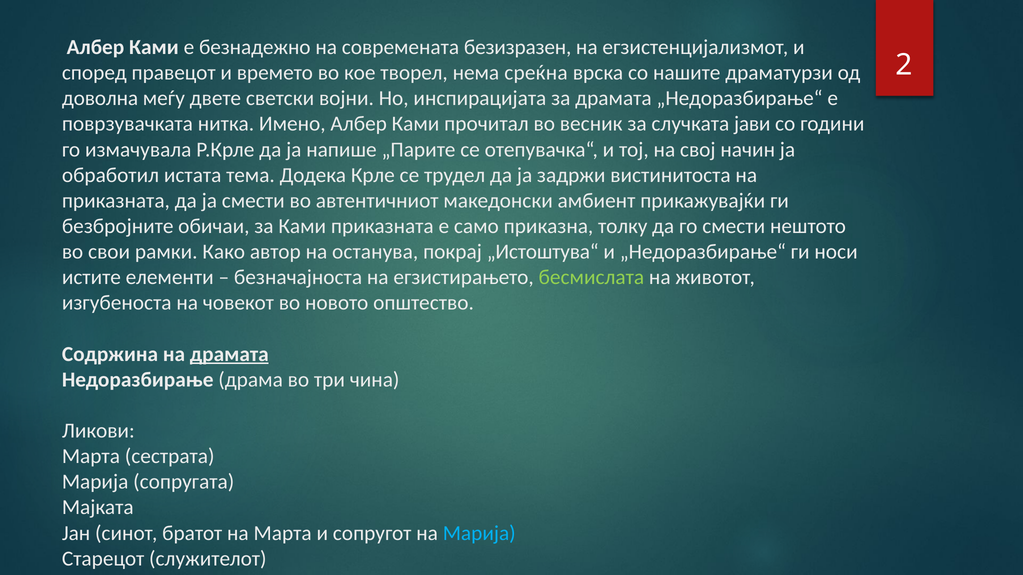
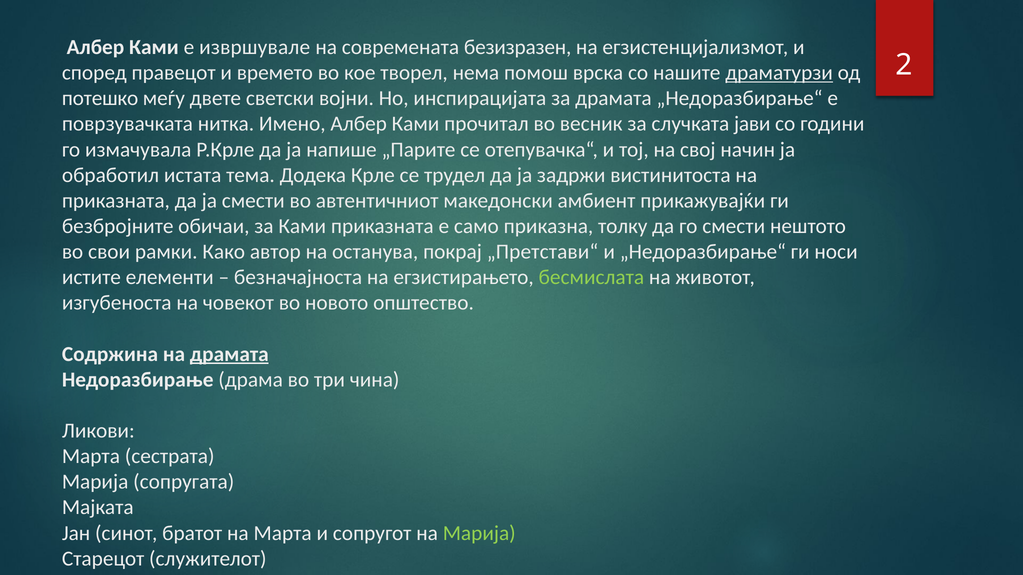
безнадежно: безнадежно -> извршувале
среќна: среќна -> помош
драматурзи underline: none -> present
доволна: доволна -> потешко
„Истоштува“: „Истоштува“ -> „Претстави“
Марија at (479, 533) colour: light blue -> light green
